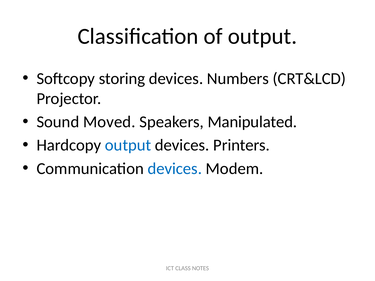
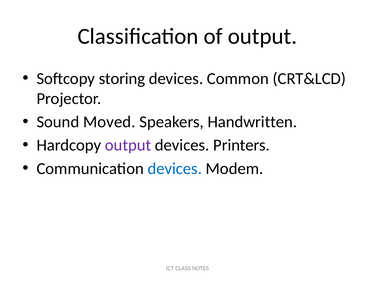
Numbers: Numbers -> Common
Manipulated: Manipulated -> Handwritten
output at (128, 145) colour: blue -> purple
